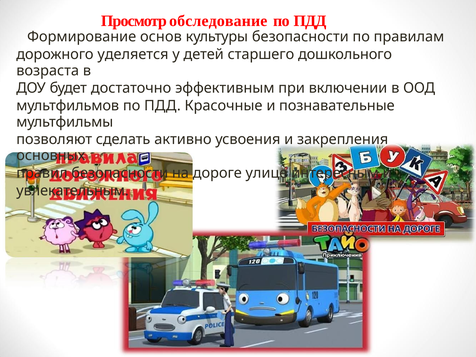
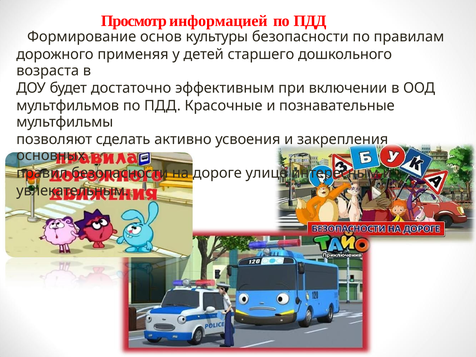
обследование: обследование -> информацией
уделяется: уделяется -> применяя
